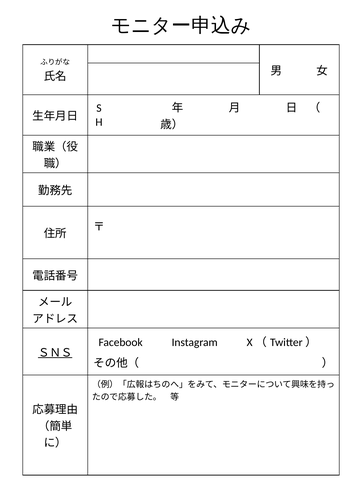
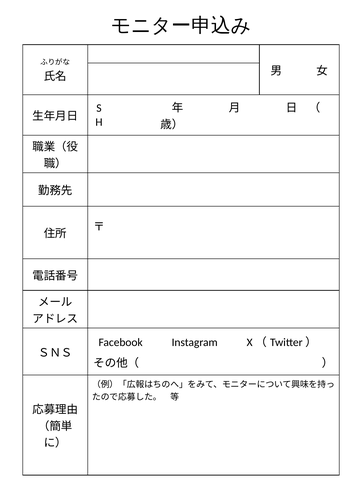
ＳＮＳ underline: present -> none
